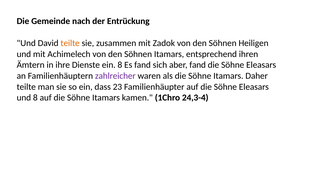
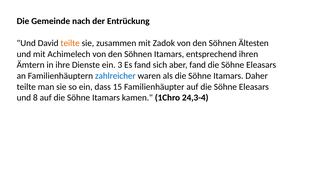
Heiligen: Heiligen -> Ältesten
ein 8: 8 -> 3
zahlreicher colour: purple -> blue
23: 23 -> 15
